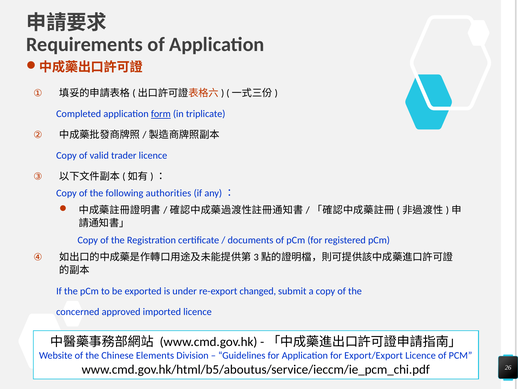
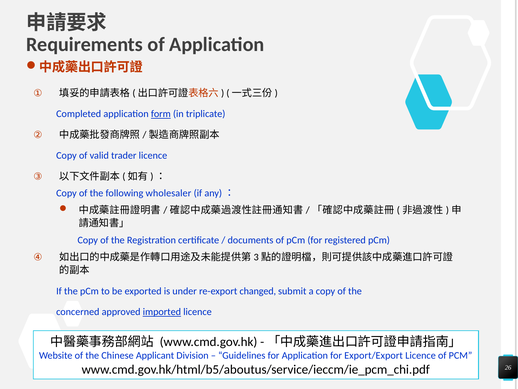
authorities: authorities -> wholesaler
imported underline: none -> present
Elements: Elements -> Applicant
